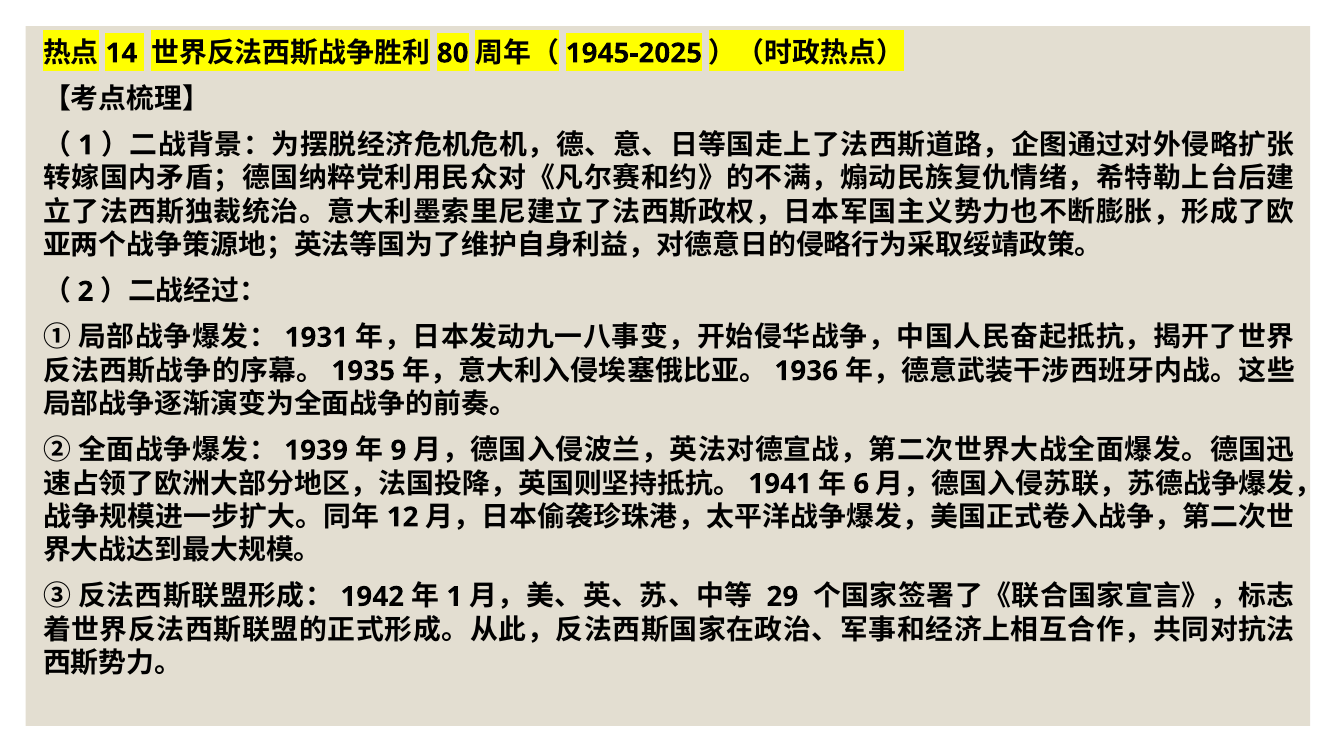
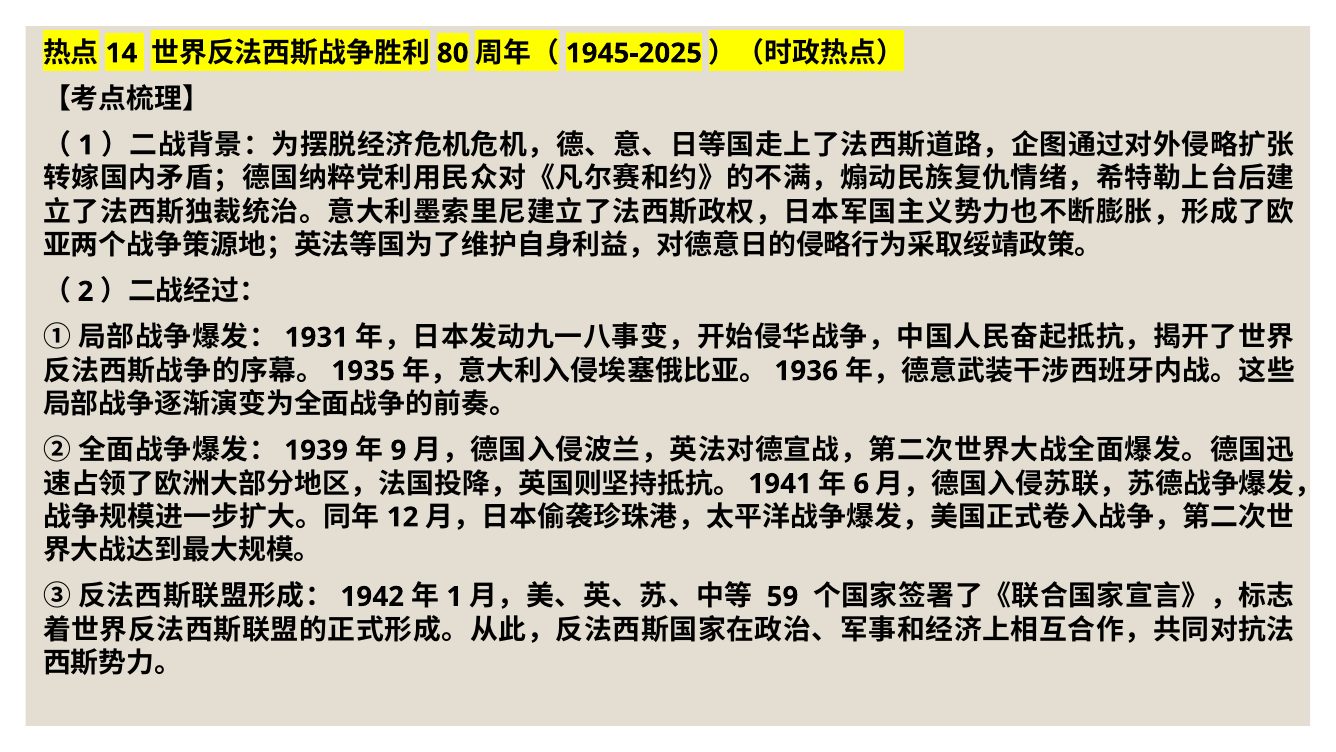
29: 29 -> 59
